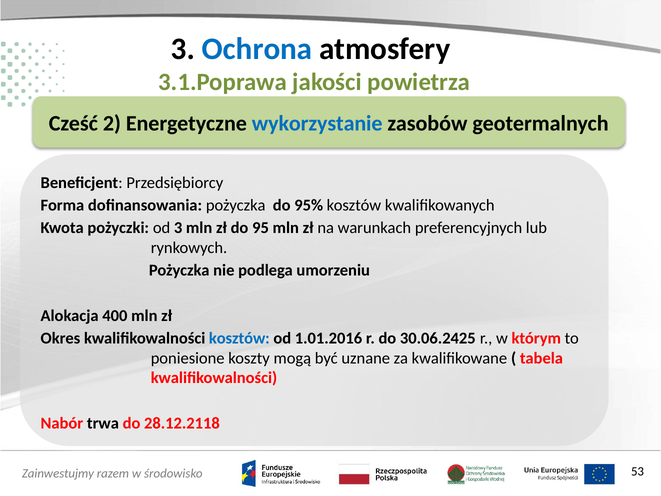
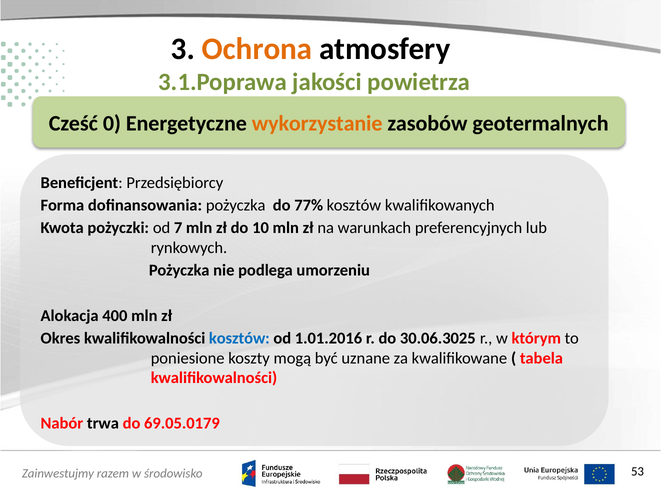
Ochrona colour: blue -> orange
2: 2 -> 0
wykorzystanie colour: blue -> orange
95%: 95% -> 77%
od 3: 3 -> 7
95: 95 -> 10
30.06.2425: 30.06.2425 -> 30.06.3025
28.12.2118: 28.12.2118 -> 69.05.0179
